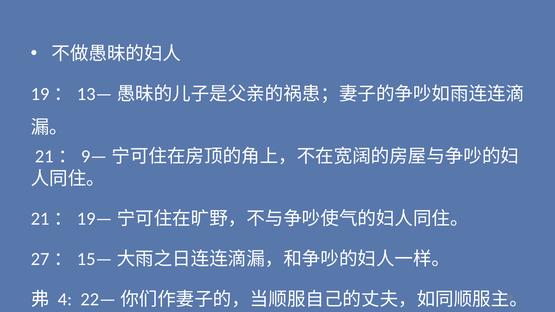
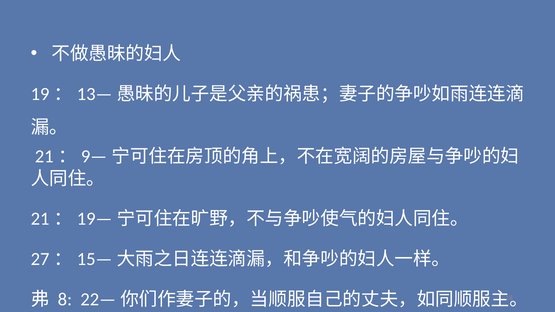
4: 4 -> 8
